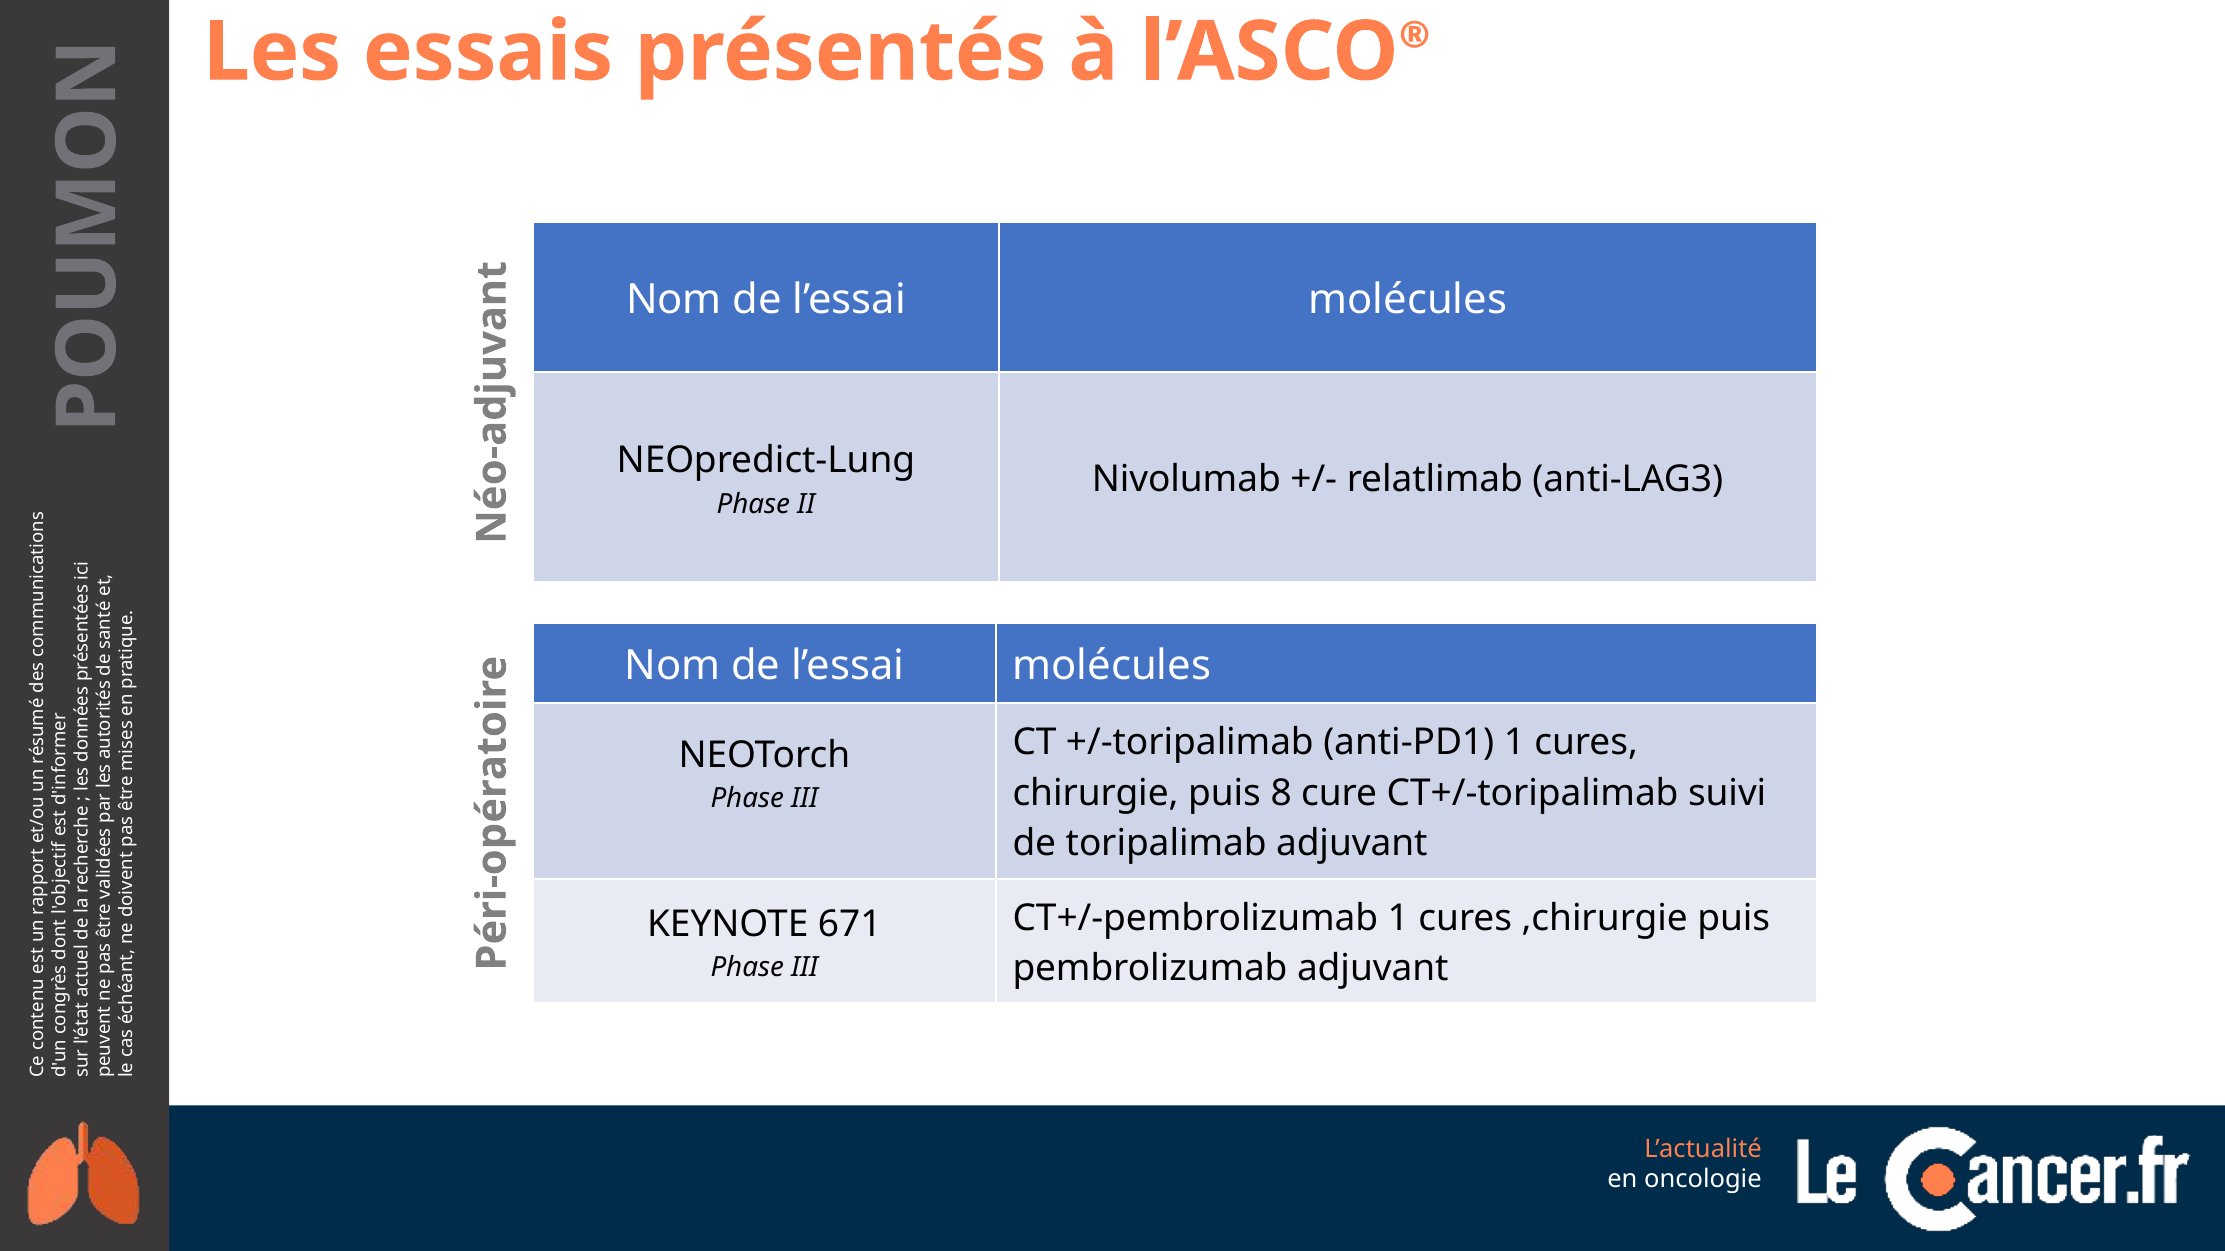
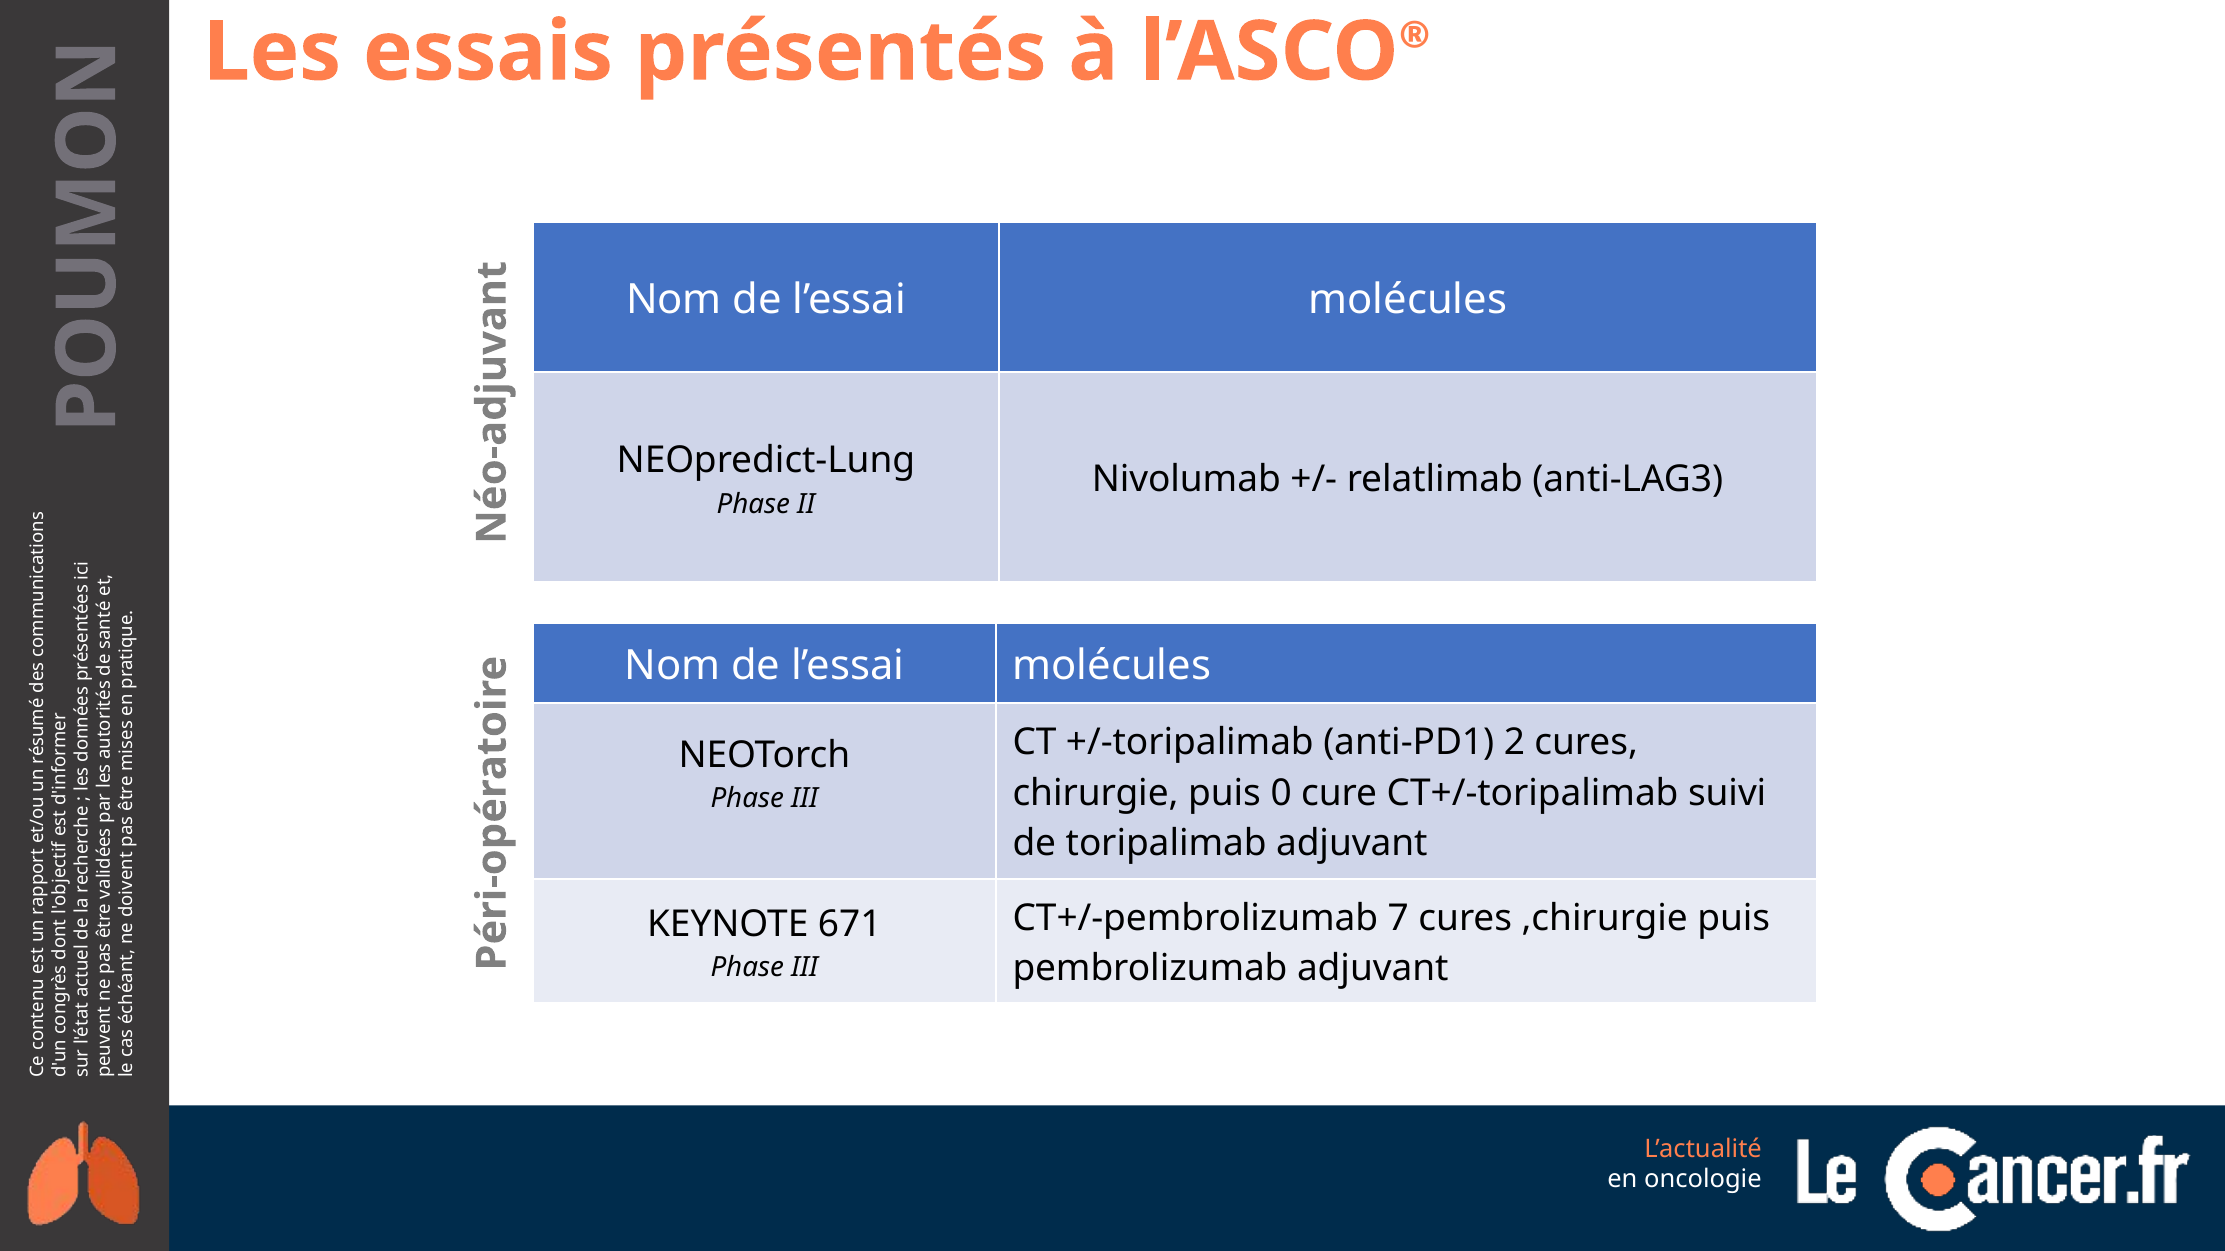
anti-PD1 1: 1 -> 2
8: 8 -> 0
CT+/-pembrolizumab 1: 1 -> 7
